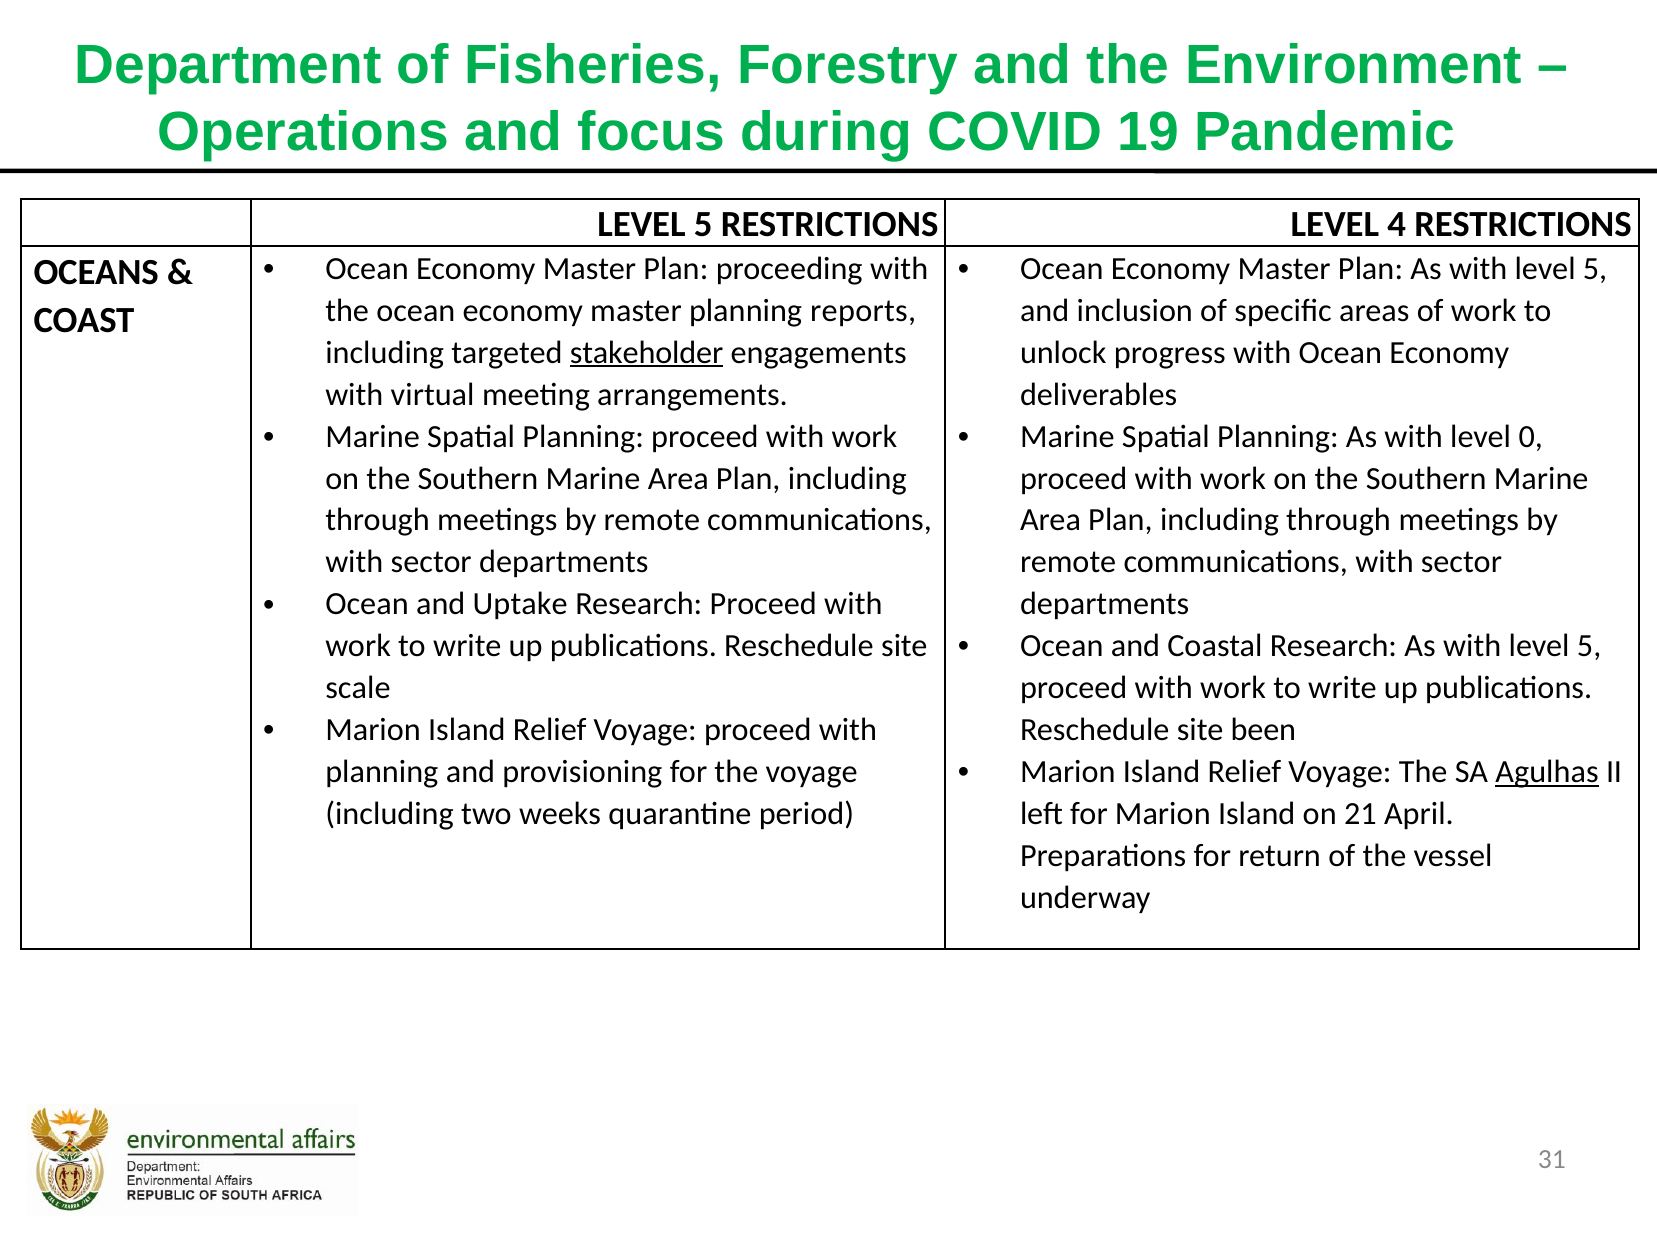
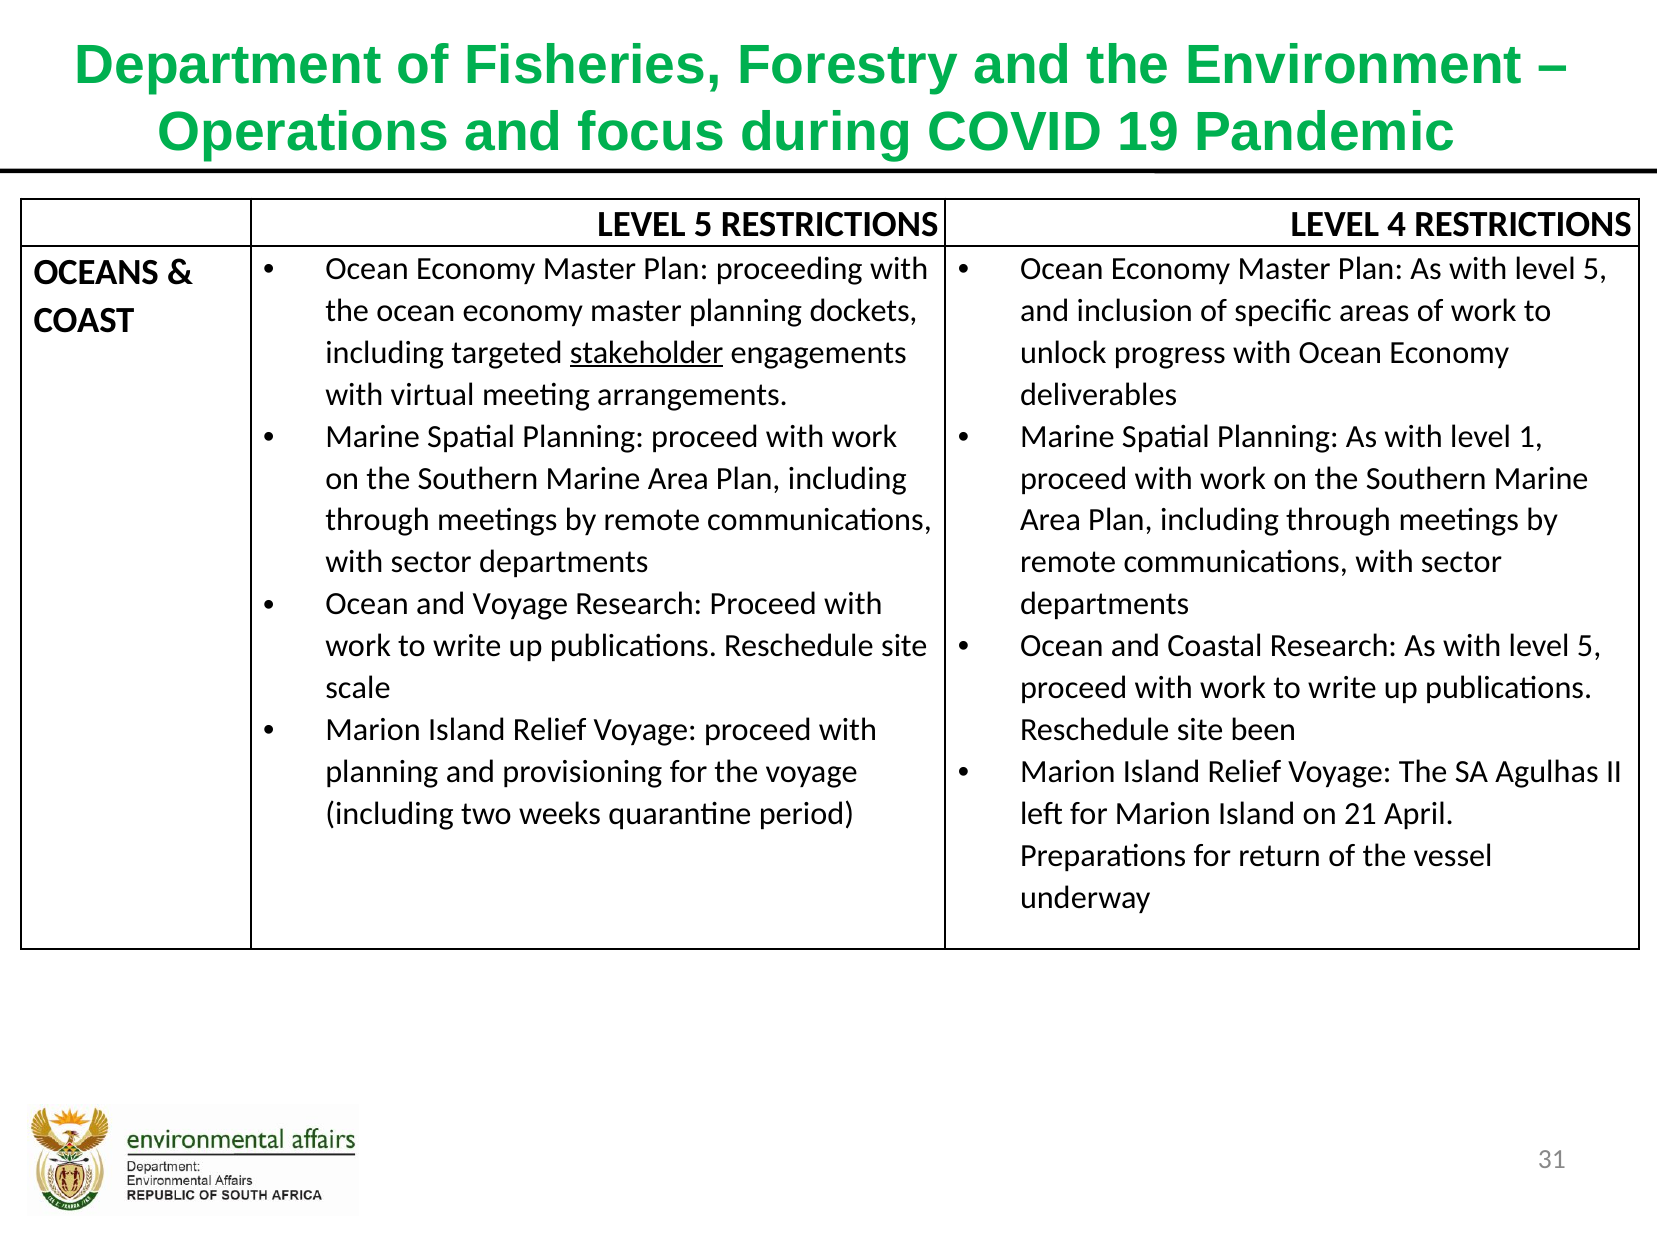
reports: reports -> dockets
0: 0 -> 1
and Uptake: Uptake -> Voyage
Agulhas underline: present -> none
